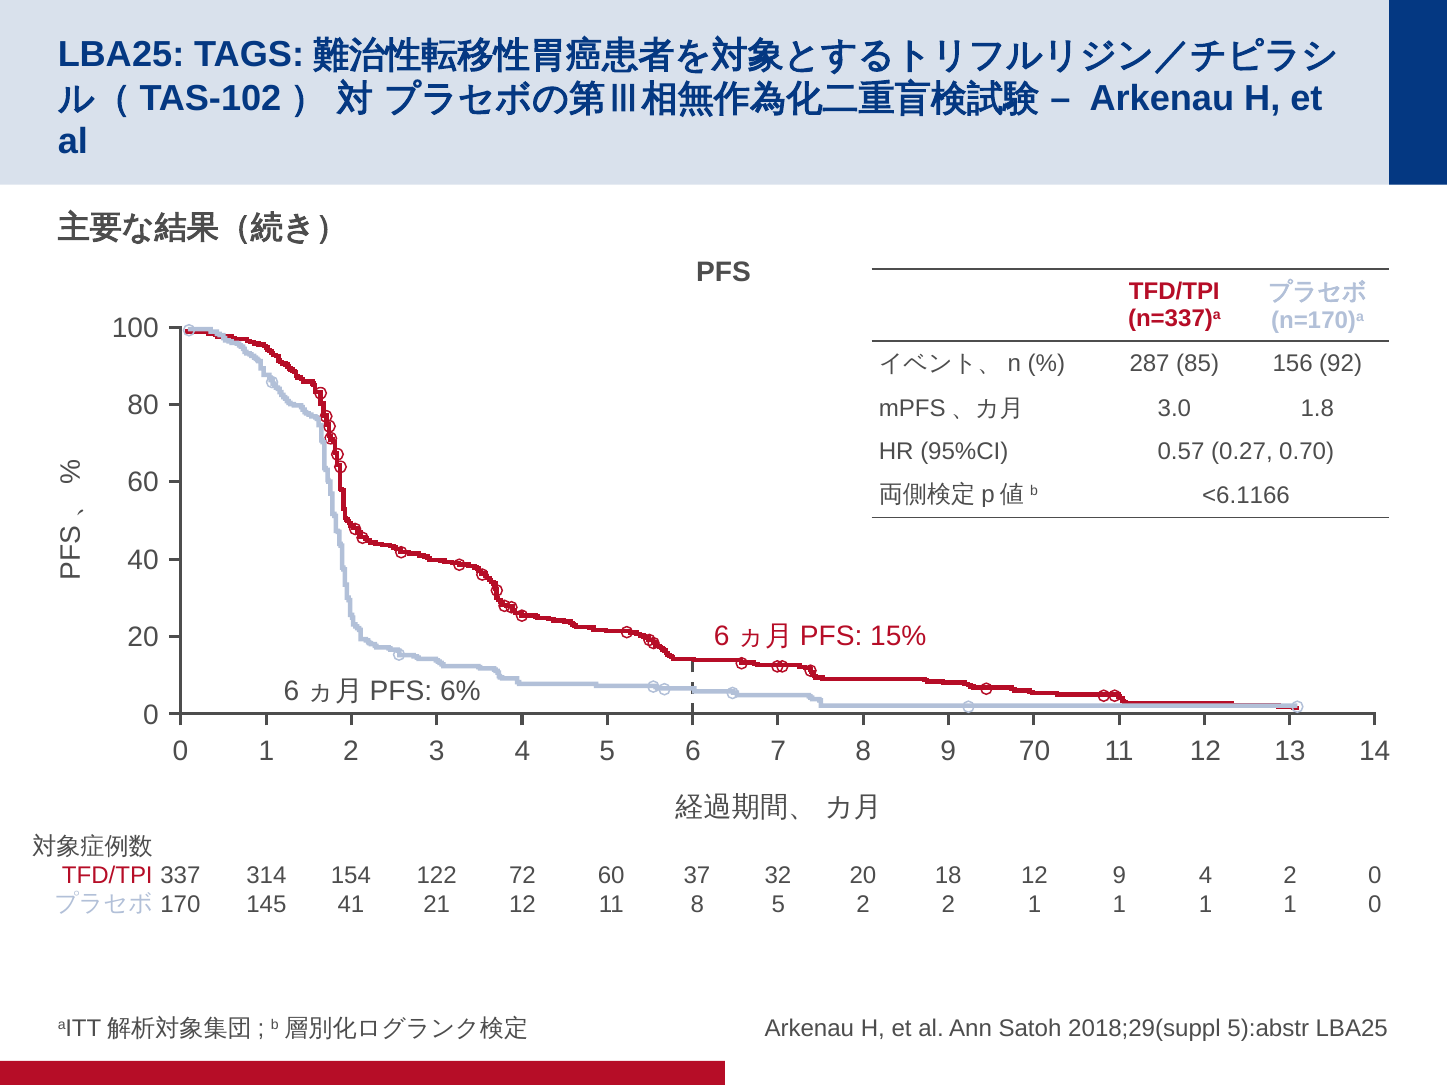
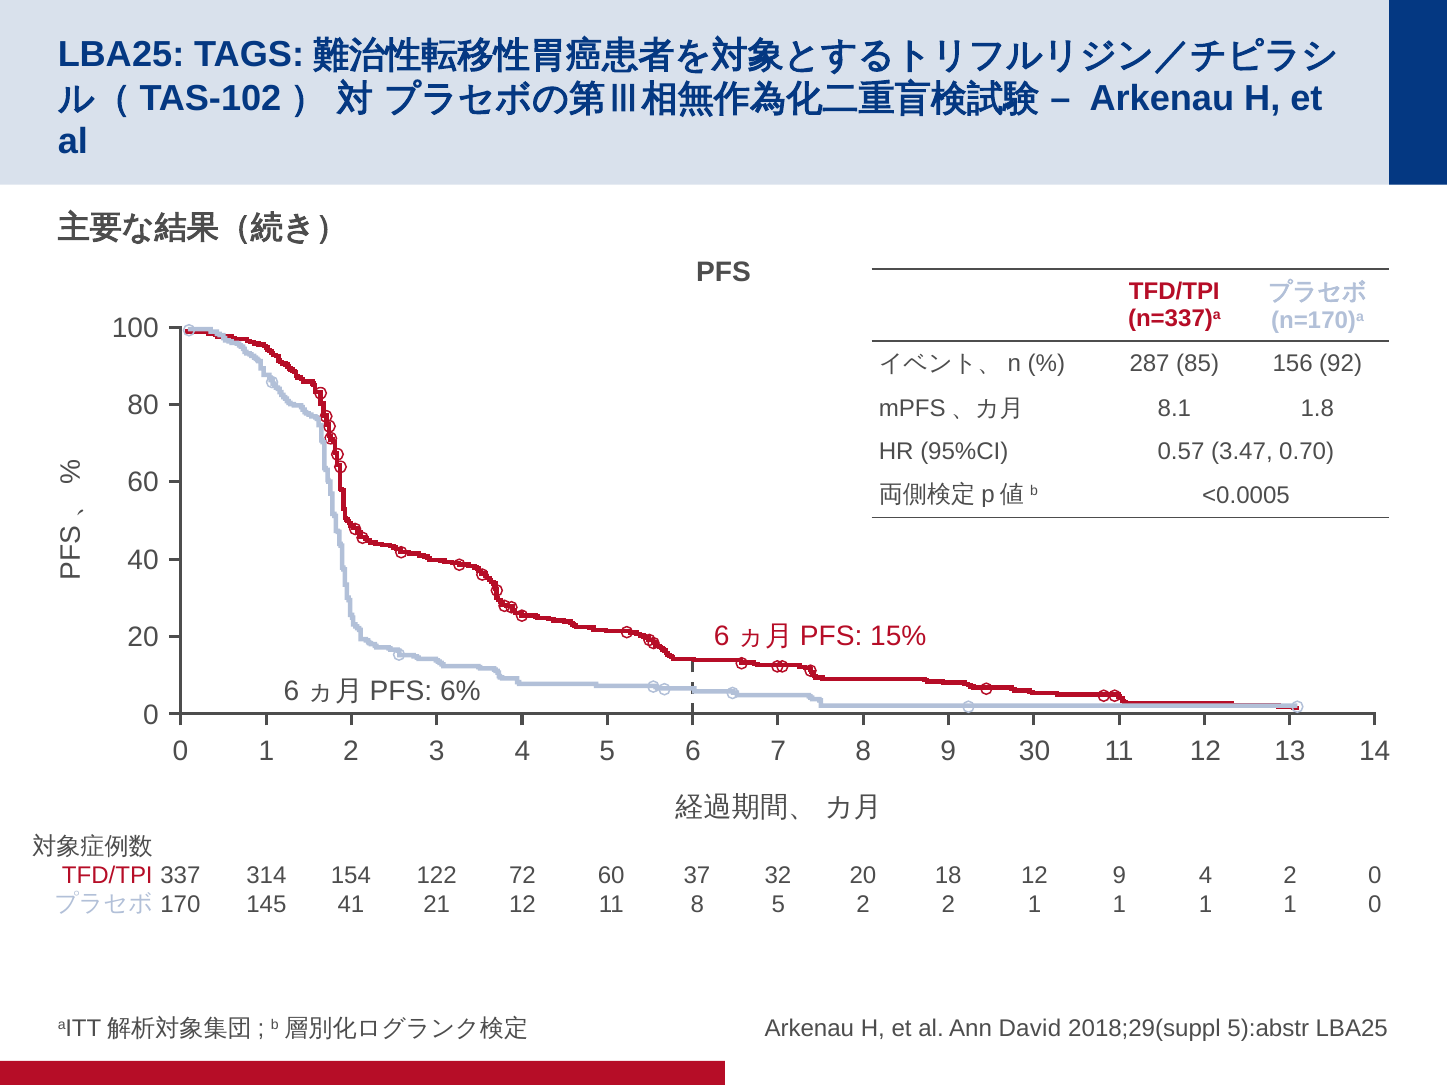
3.0: 3.0 -> 8.1
0.27: 0.27 -> 3.47
<6.1166: <6.1166 -> <0.0005
70: 70 -> 30
Satoh: Satoh -> David
